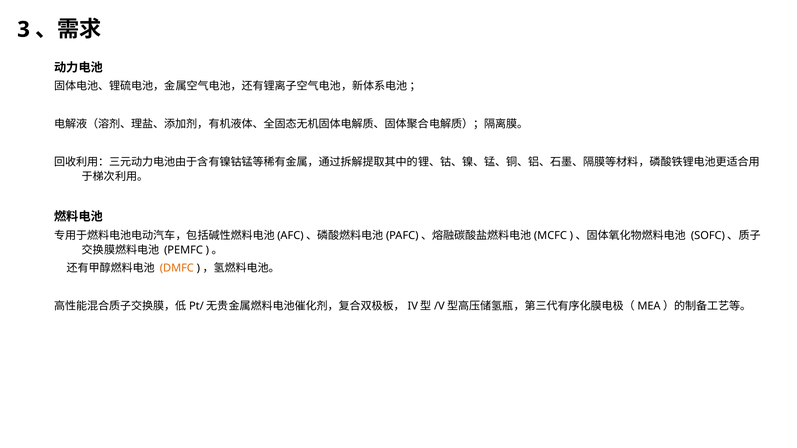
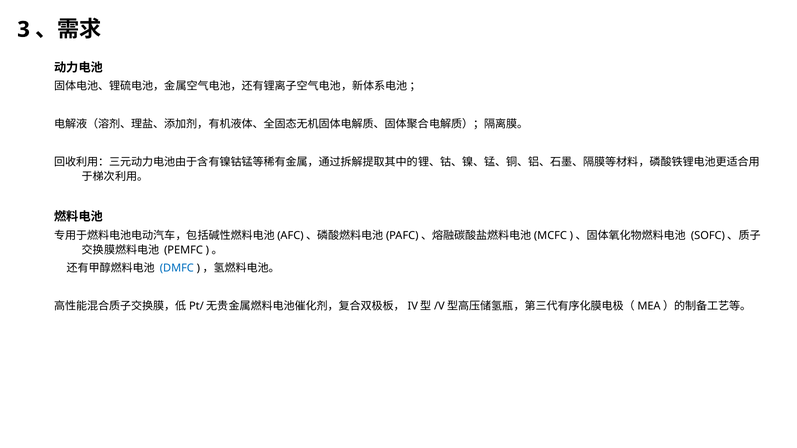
DMFC colour: orange -> blue
